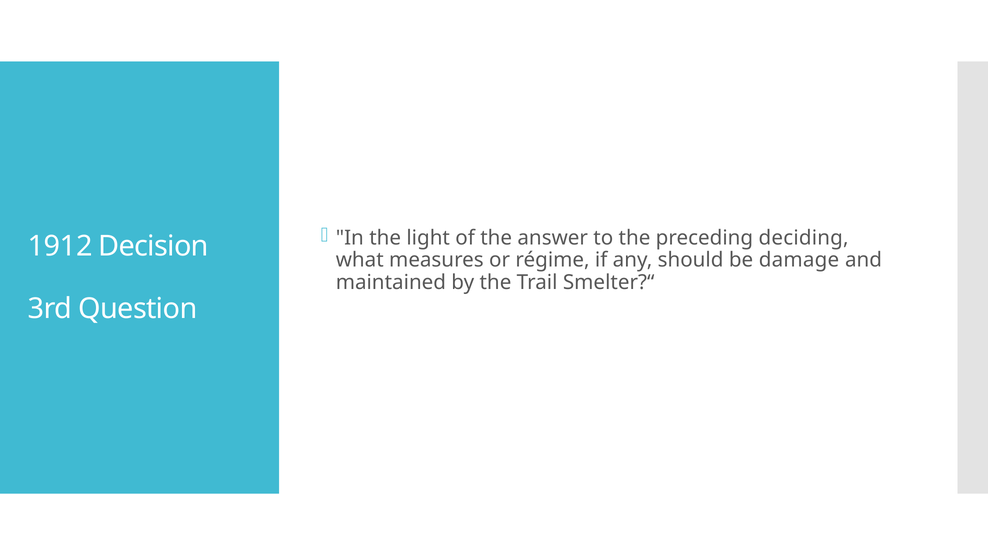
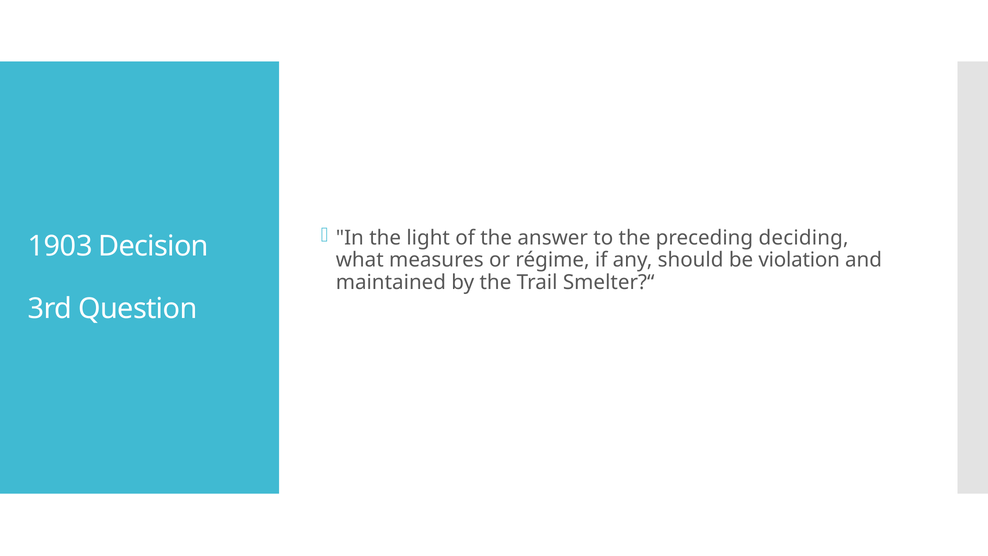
1912: 1912 -> 1903
damage: damage -> violation
